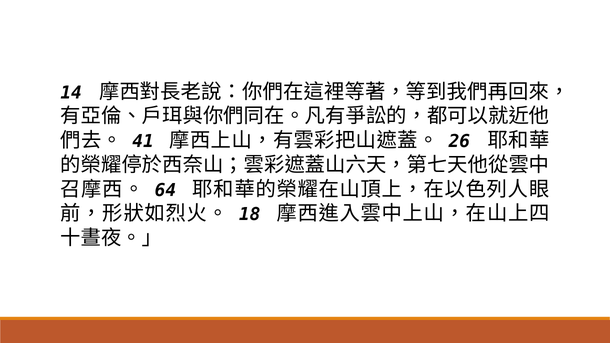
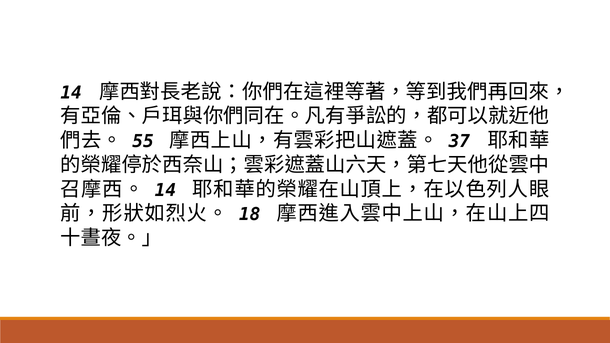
41: 41 -> 55
26: 26 -> 37
64 at (165, 190): 64 -> 14
